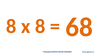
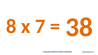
x 8: 8 -> 7
68: 68 -> 38
